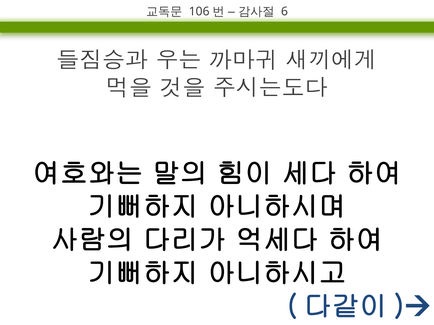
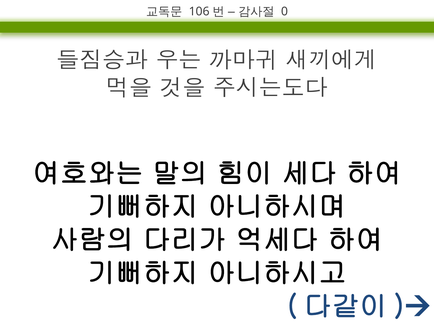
6: 6 -> 0
